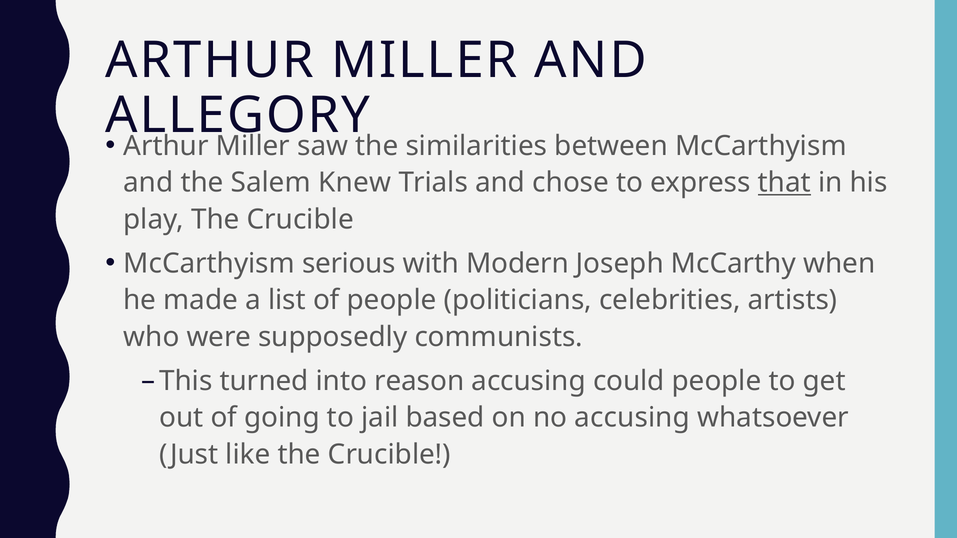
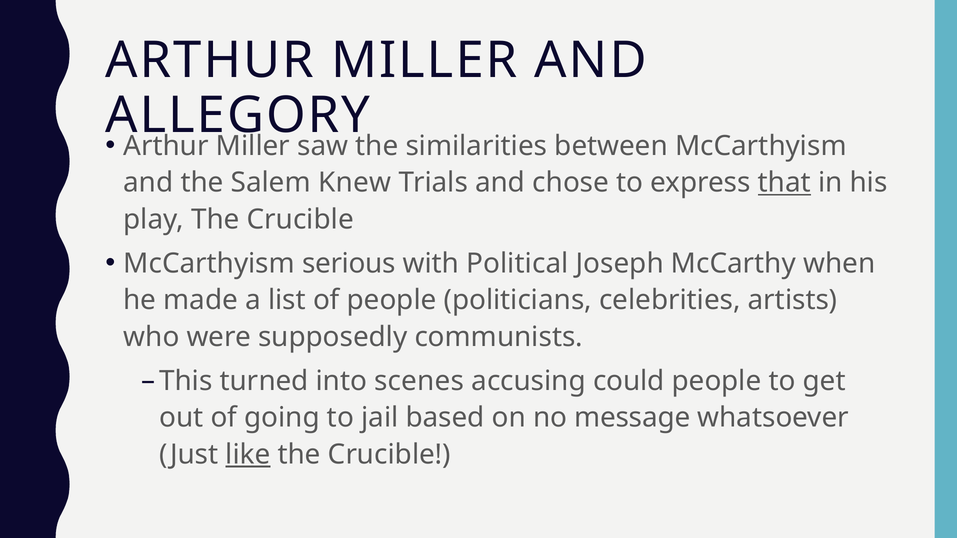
Modern: Modern -> Political
reason: reason -> scenes
no accusing: accusing -> message
like underline: none -> present
